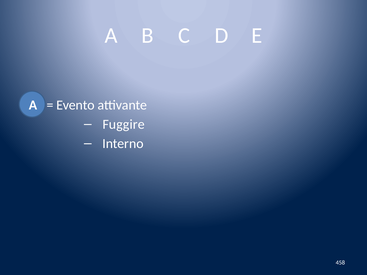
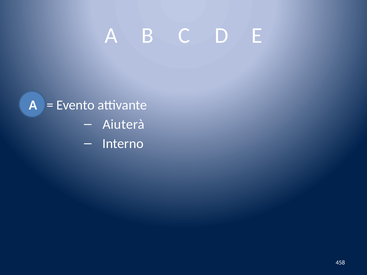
Fuggire: Fuggire -> Aiuterà
